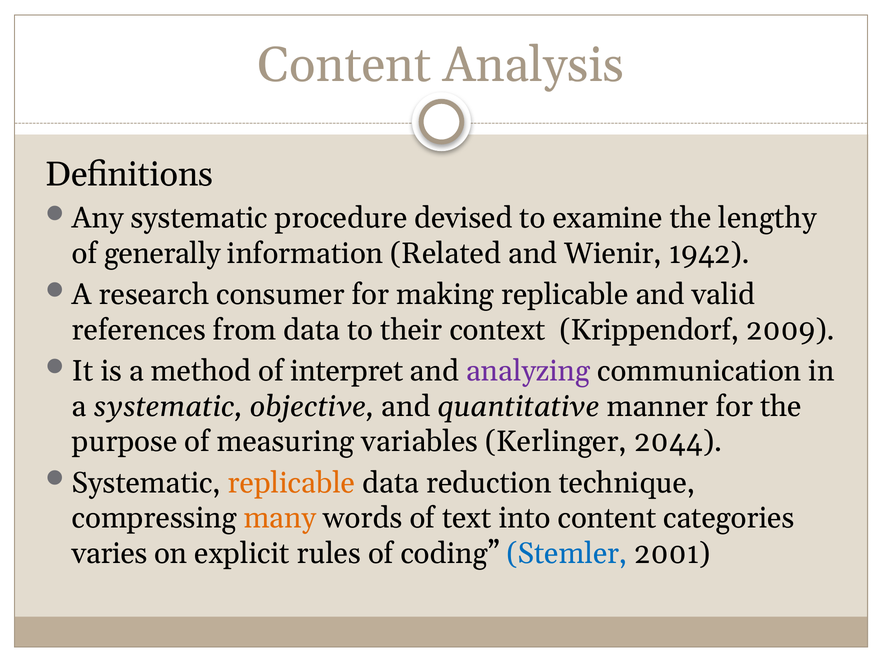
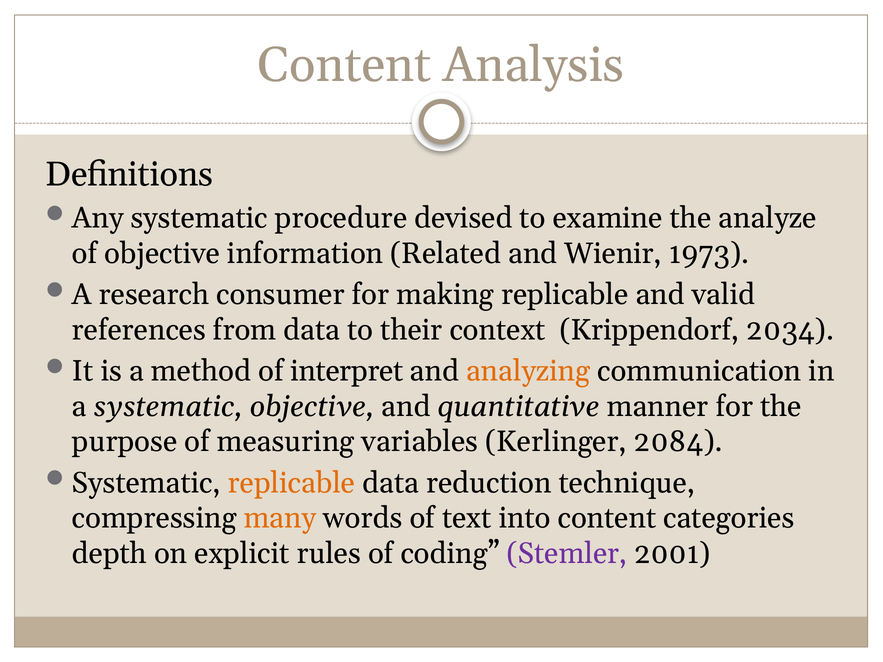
lengthy: lengthy -> analyze
of generally: generally -> objective
1942: 1942 -> 1973
2009: 2009 -> 2034
analyzing colour: purple -> orange
2044: 2044 -> 2084
varies: varies -> depth
Stemler colour: blue -> purple
